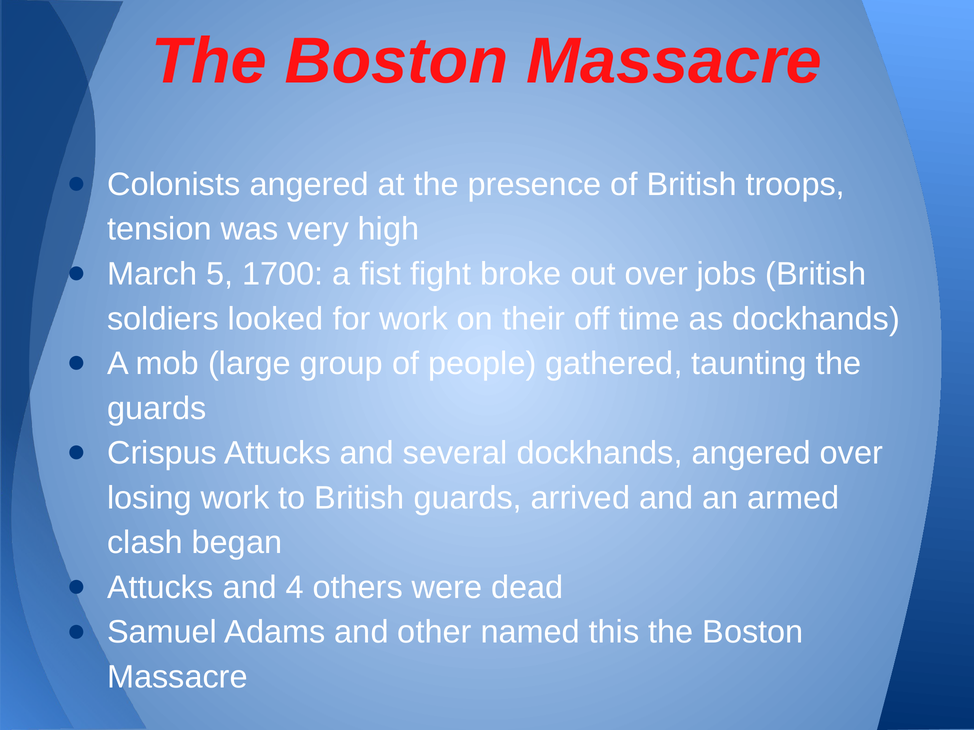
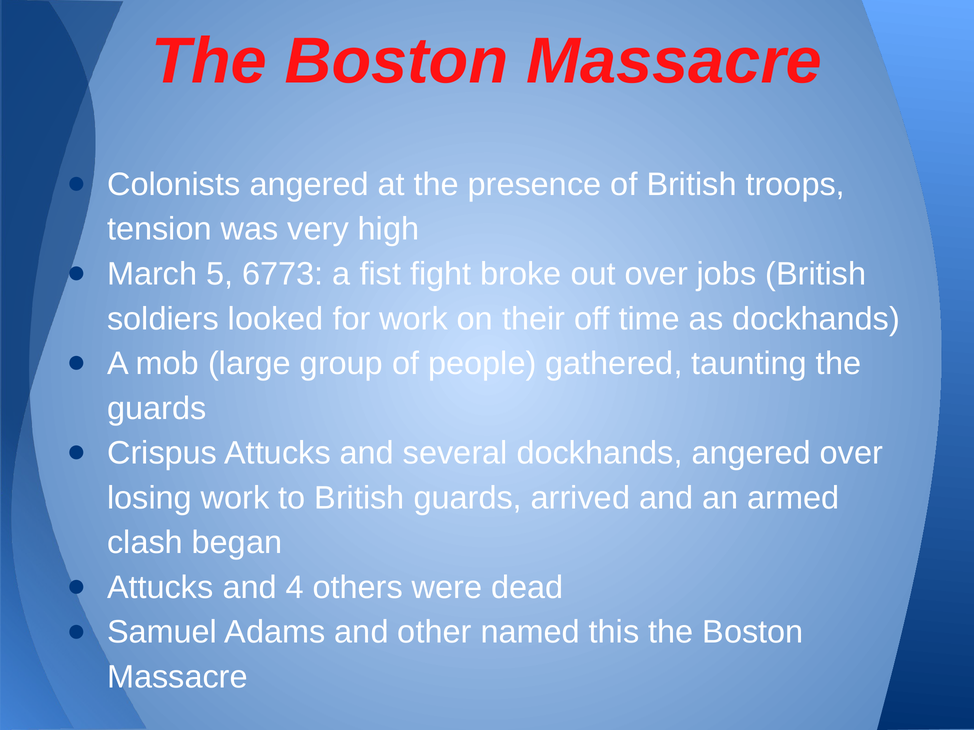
1700: 1700 -> 6773
